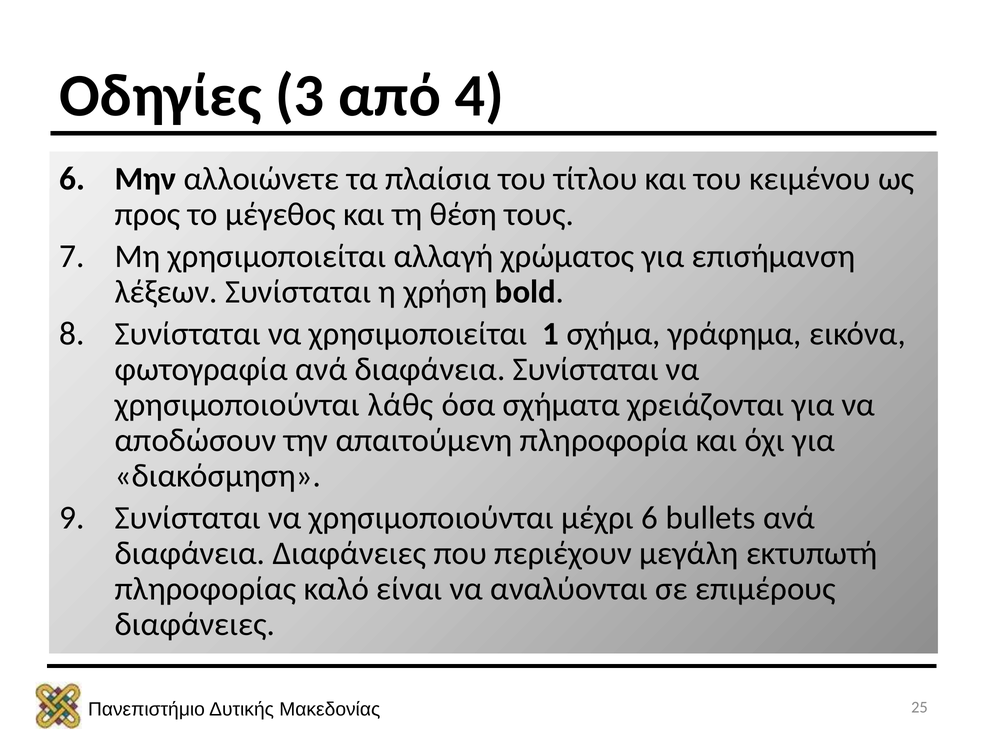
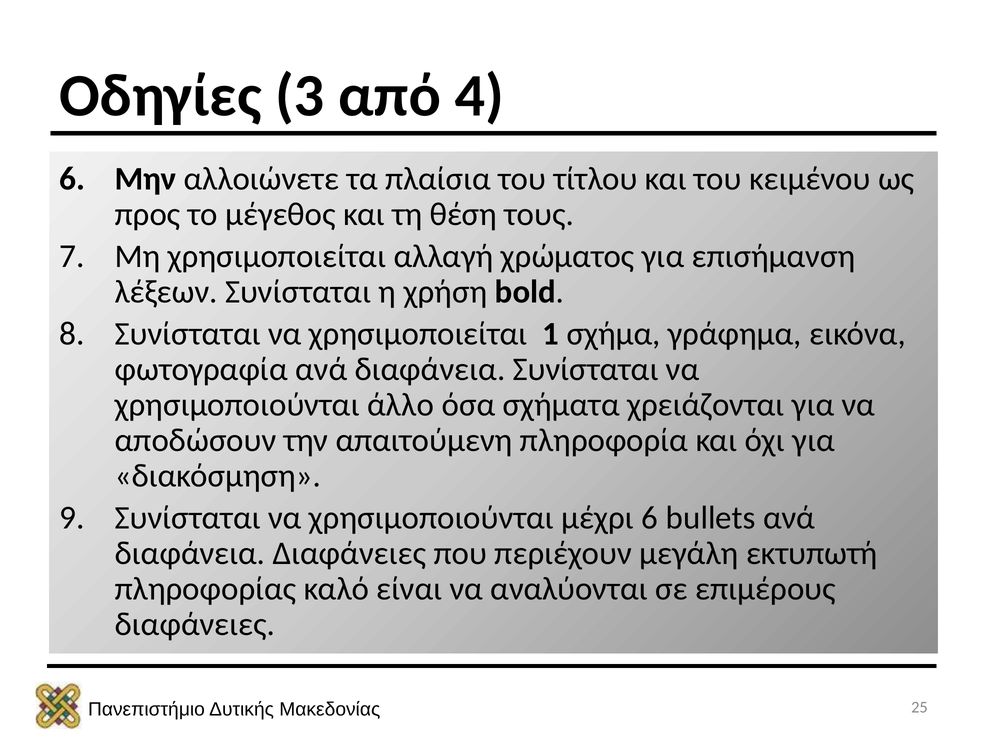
λάθς: λάθς -> άλλο
